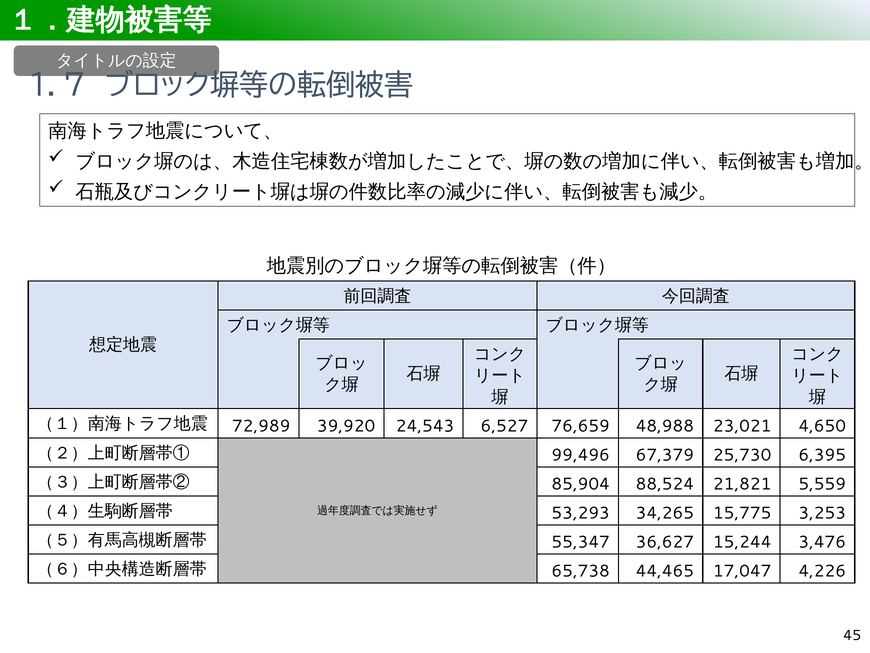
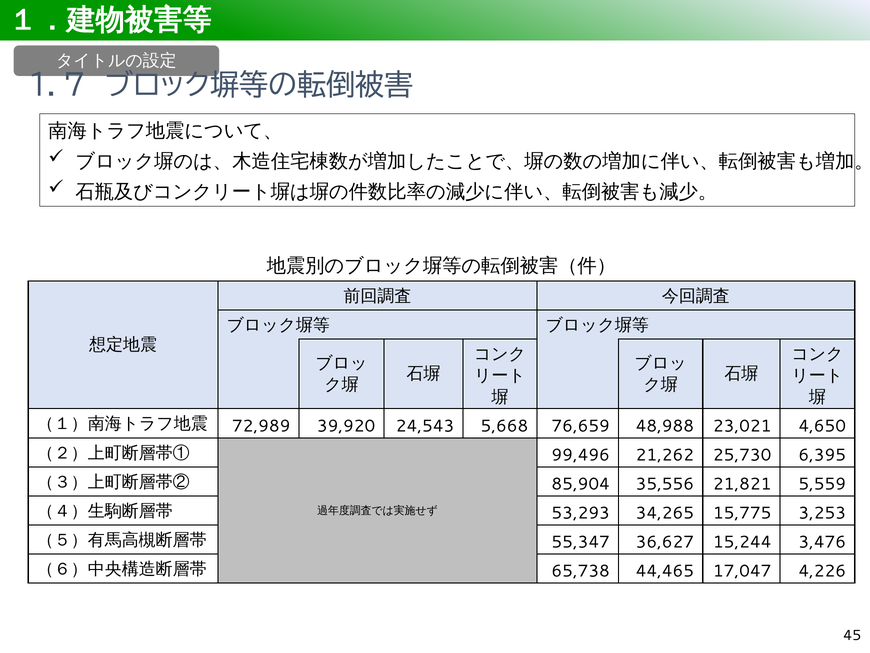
6,527: 6,527 -> 5,668
67,379: 67,379 -> 21,262
88,524: 88,524 -> 35,556
